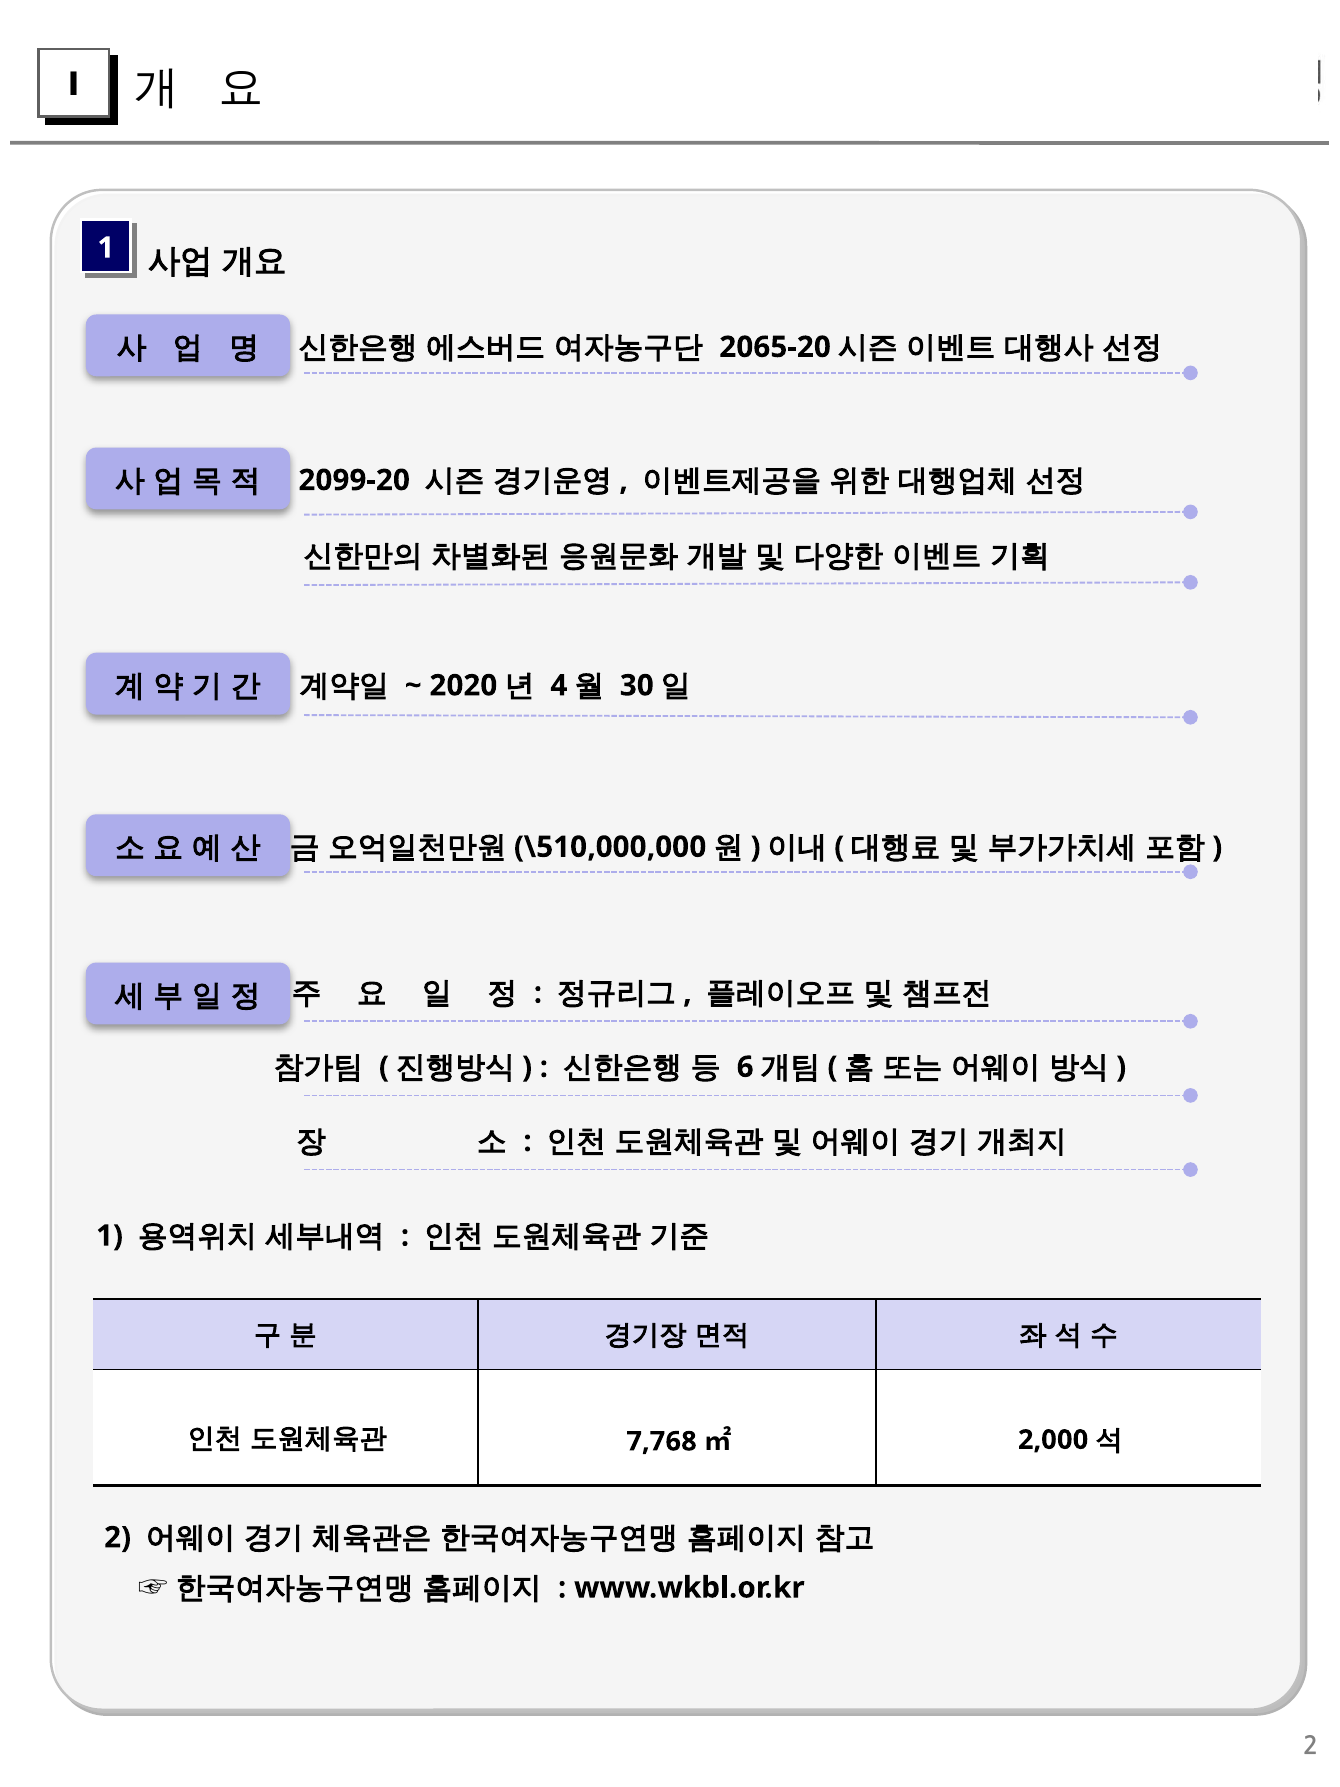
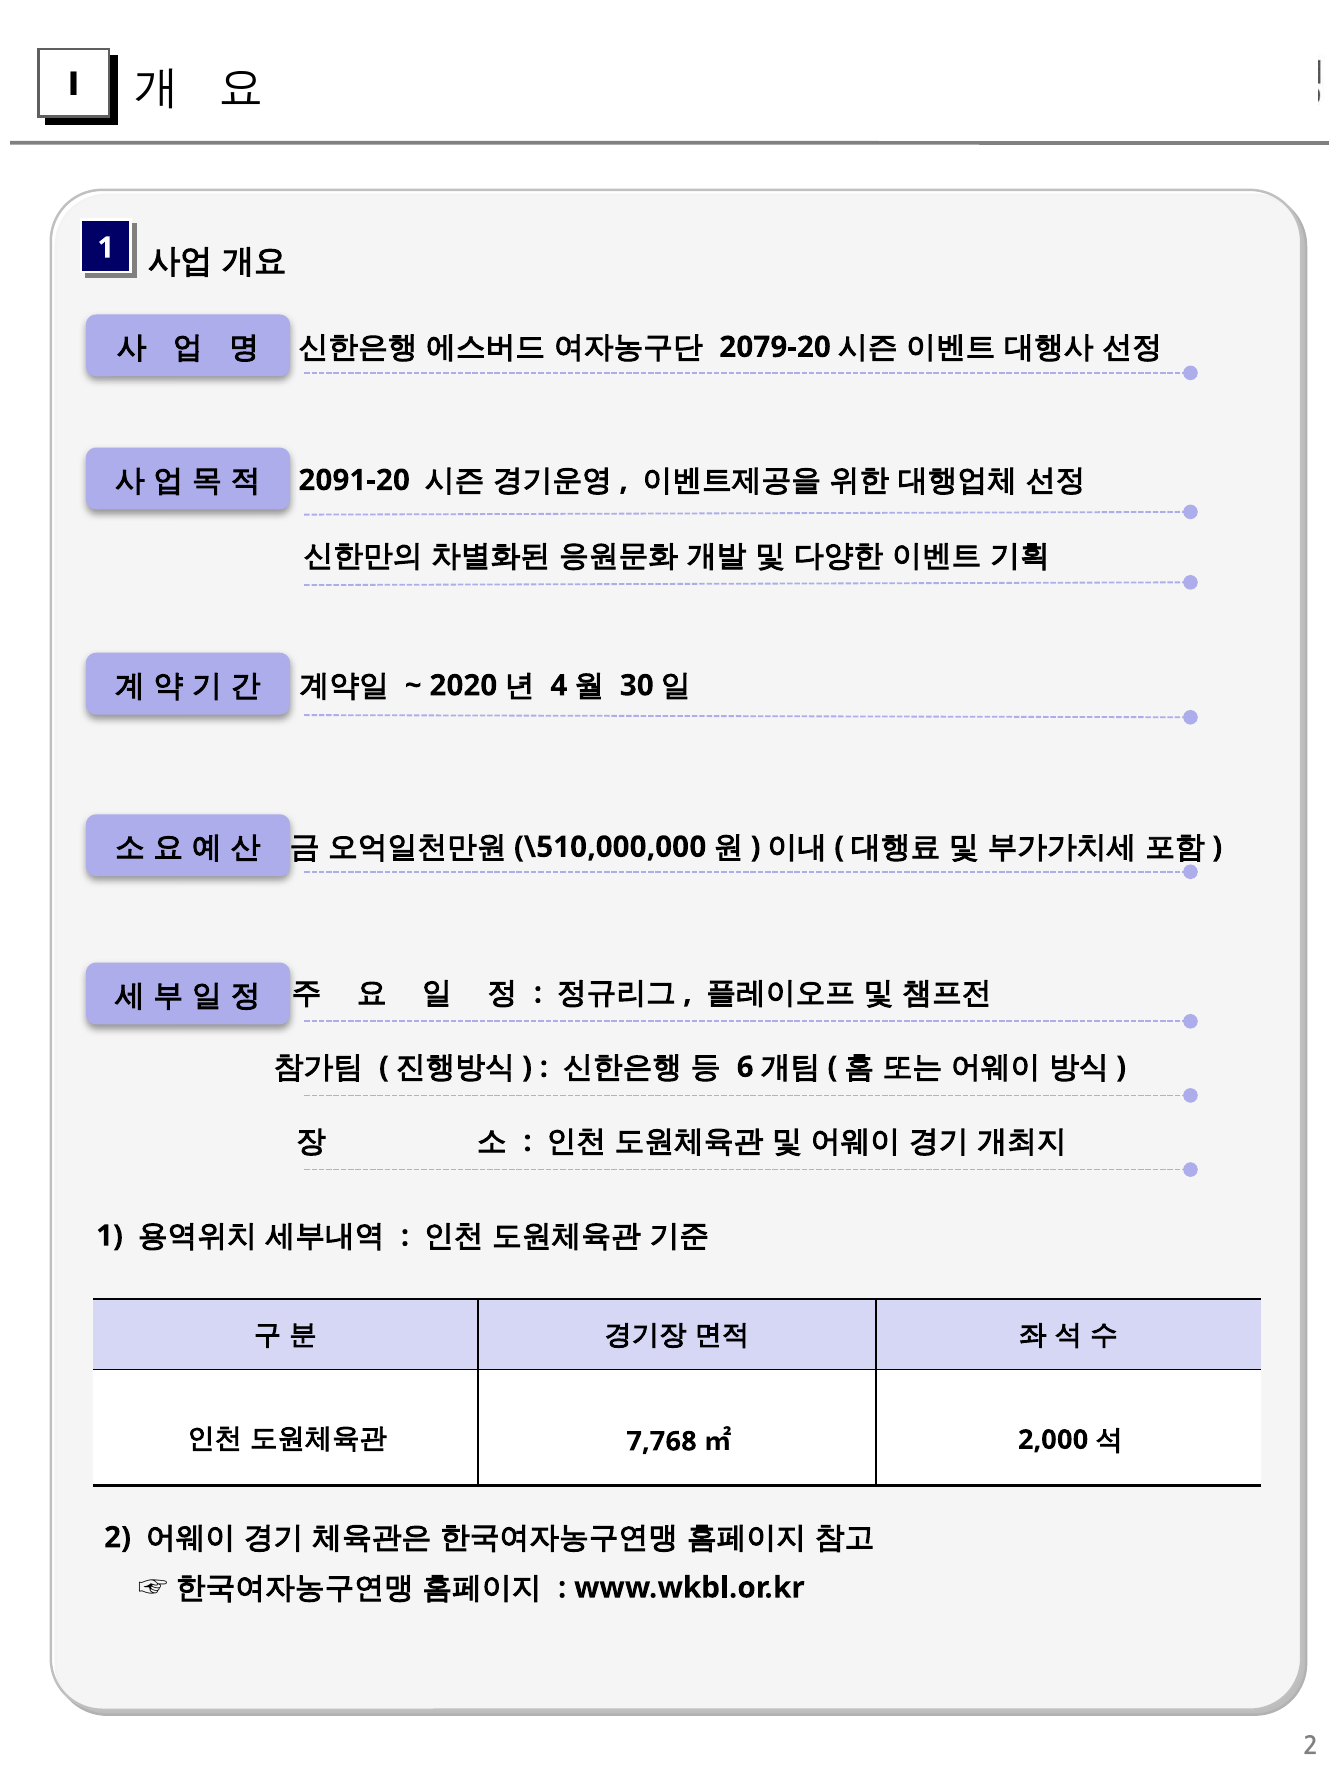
2065-20: 2065-20 -> 2079-20
2099-20: 2099-20 -> 2091-20
